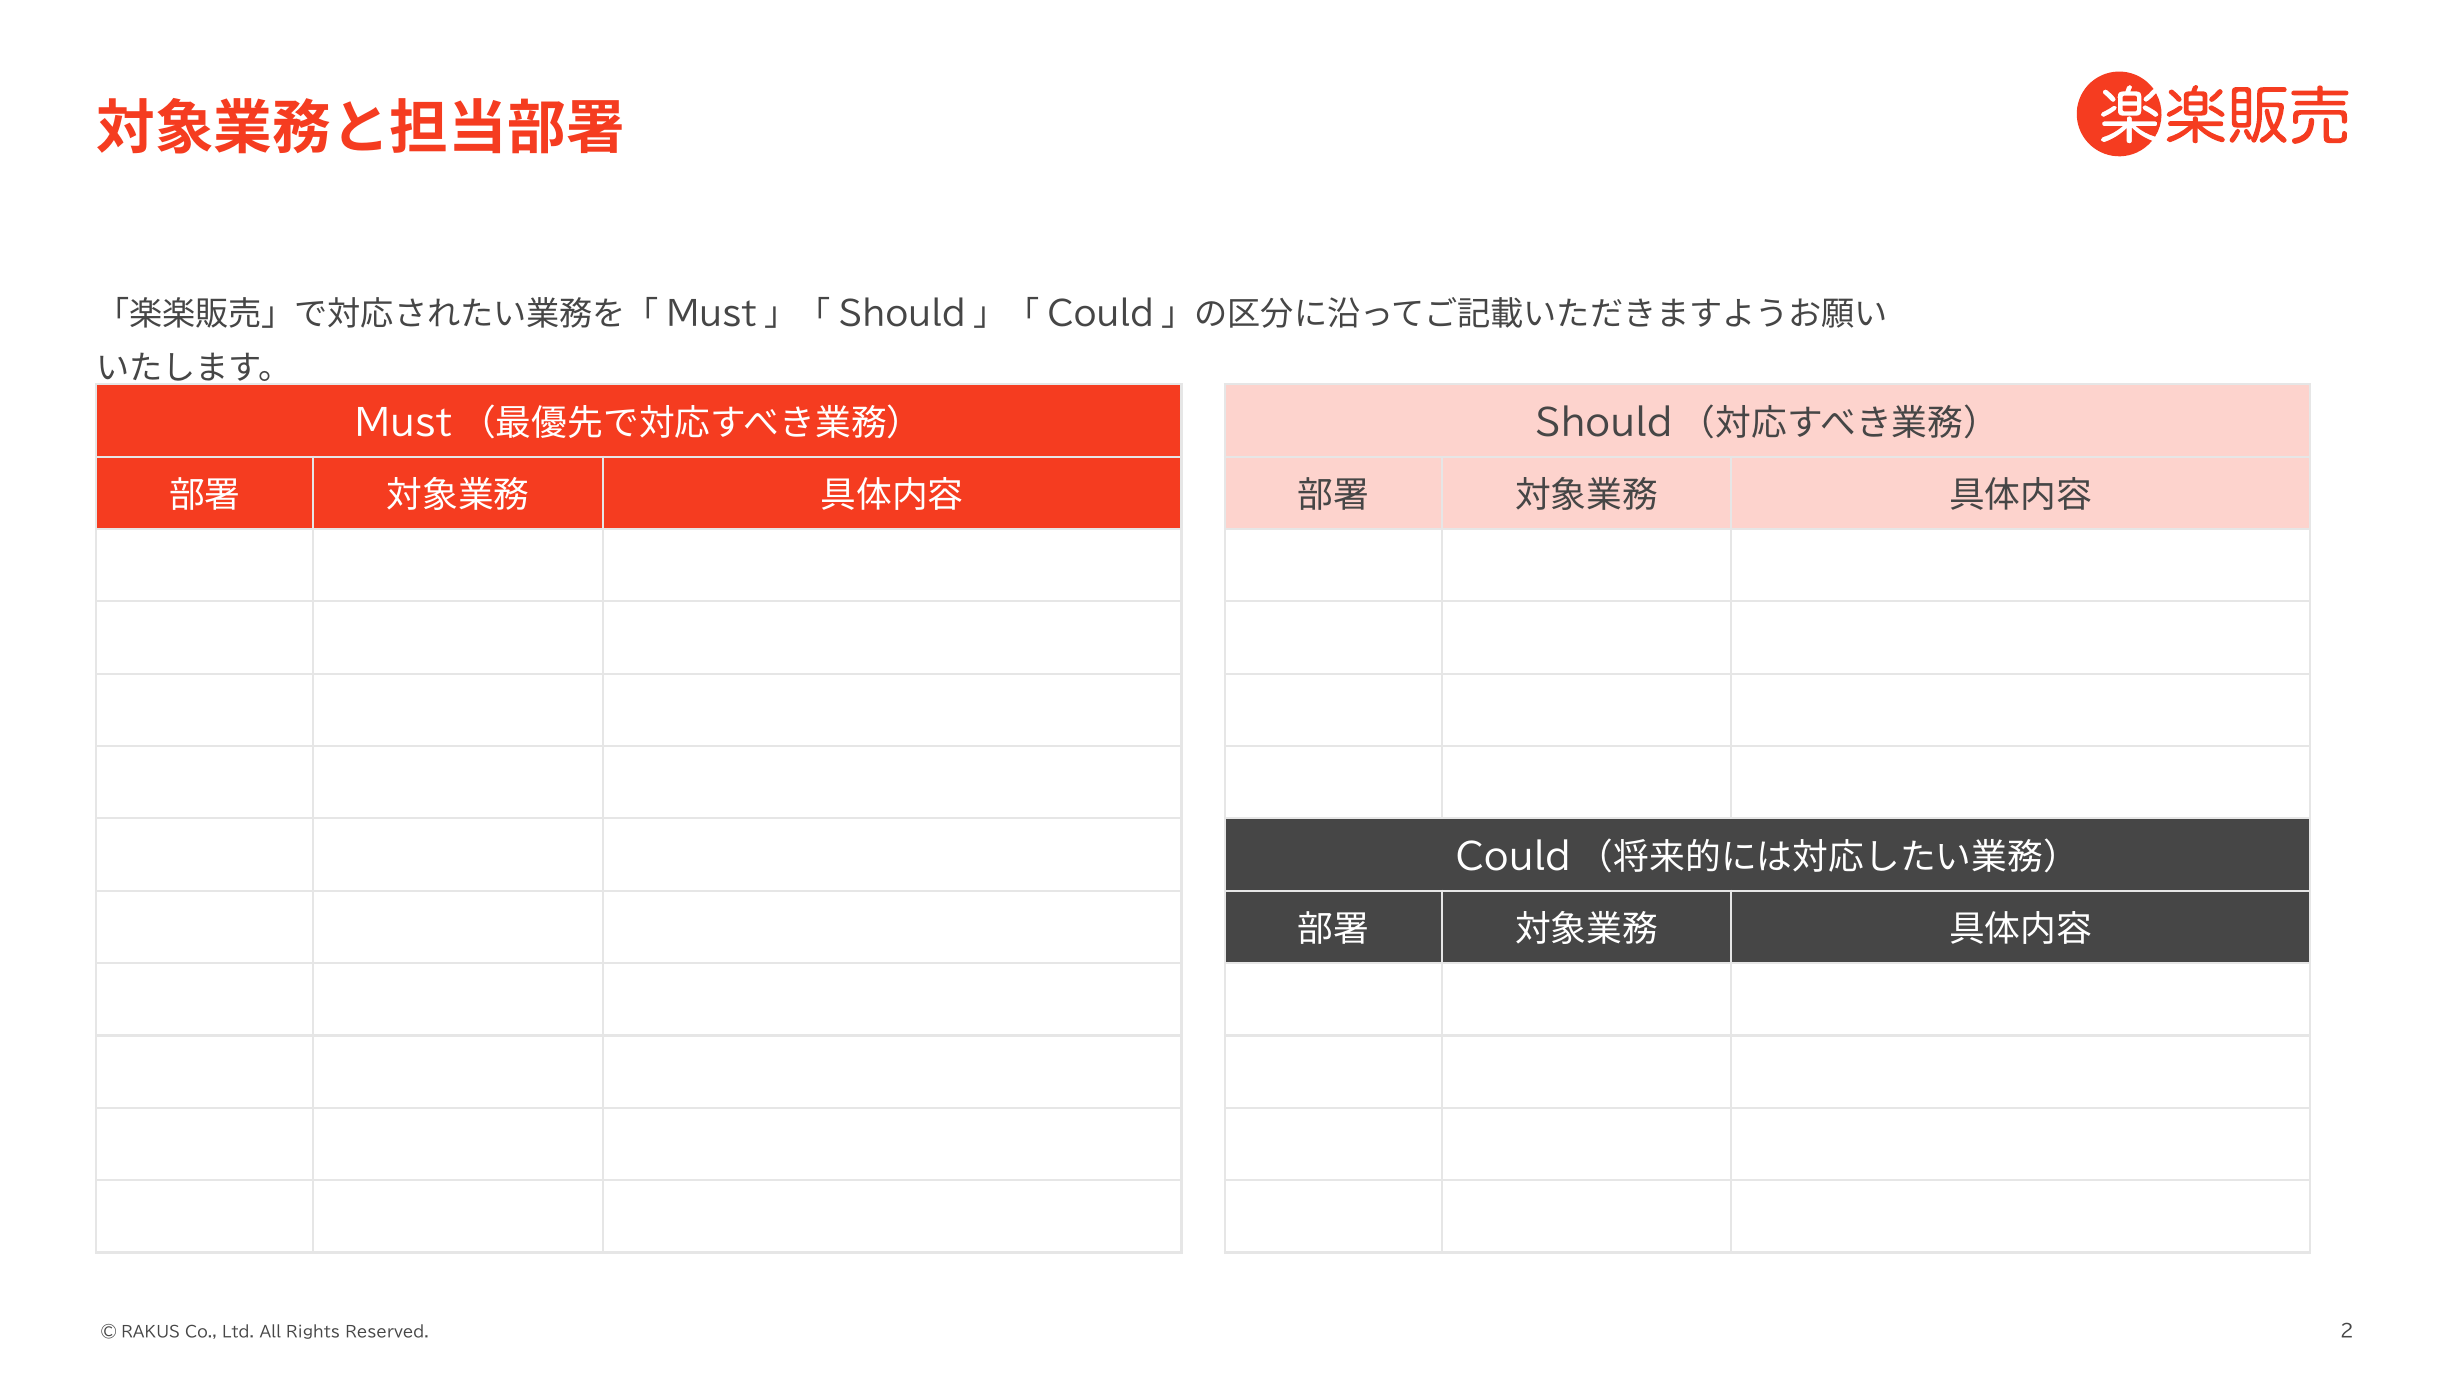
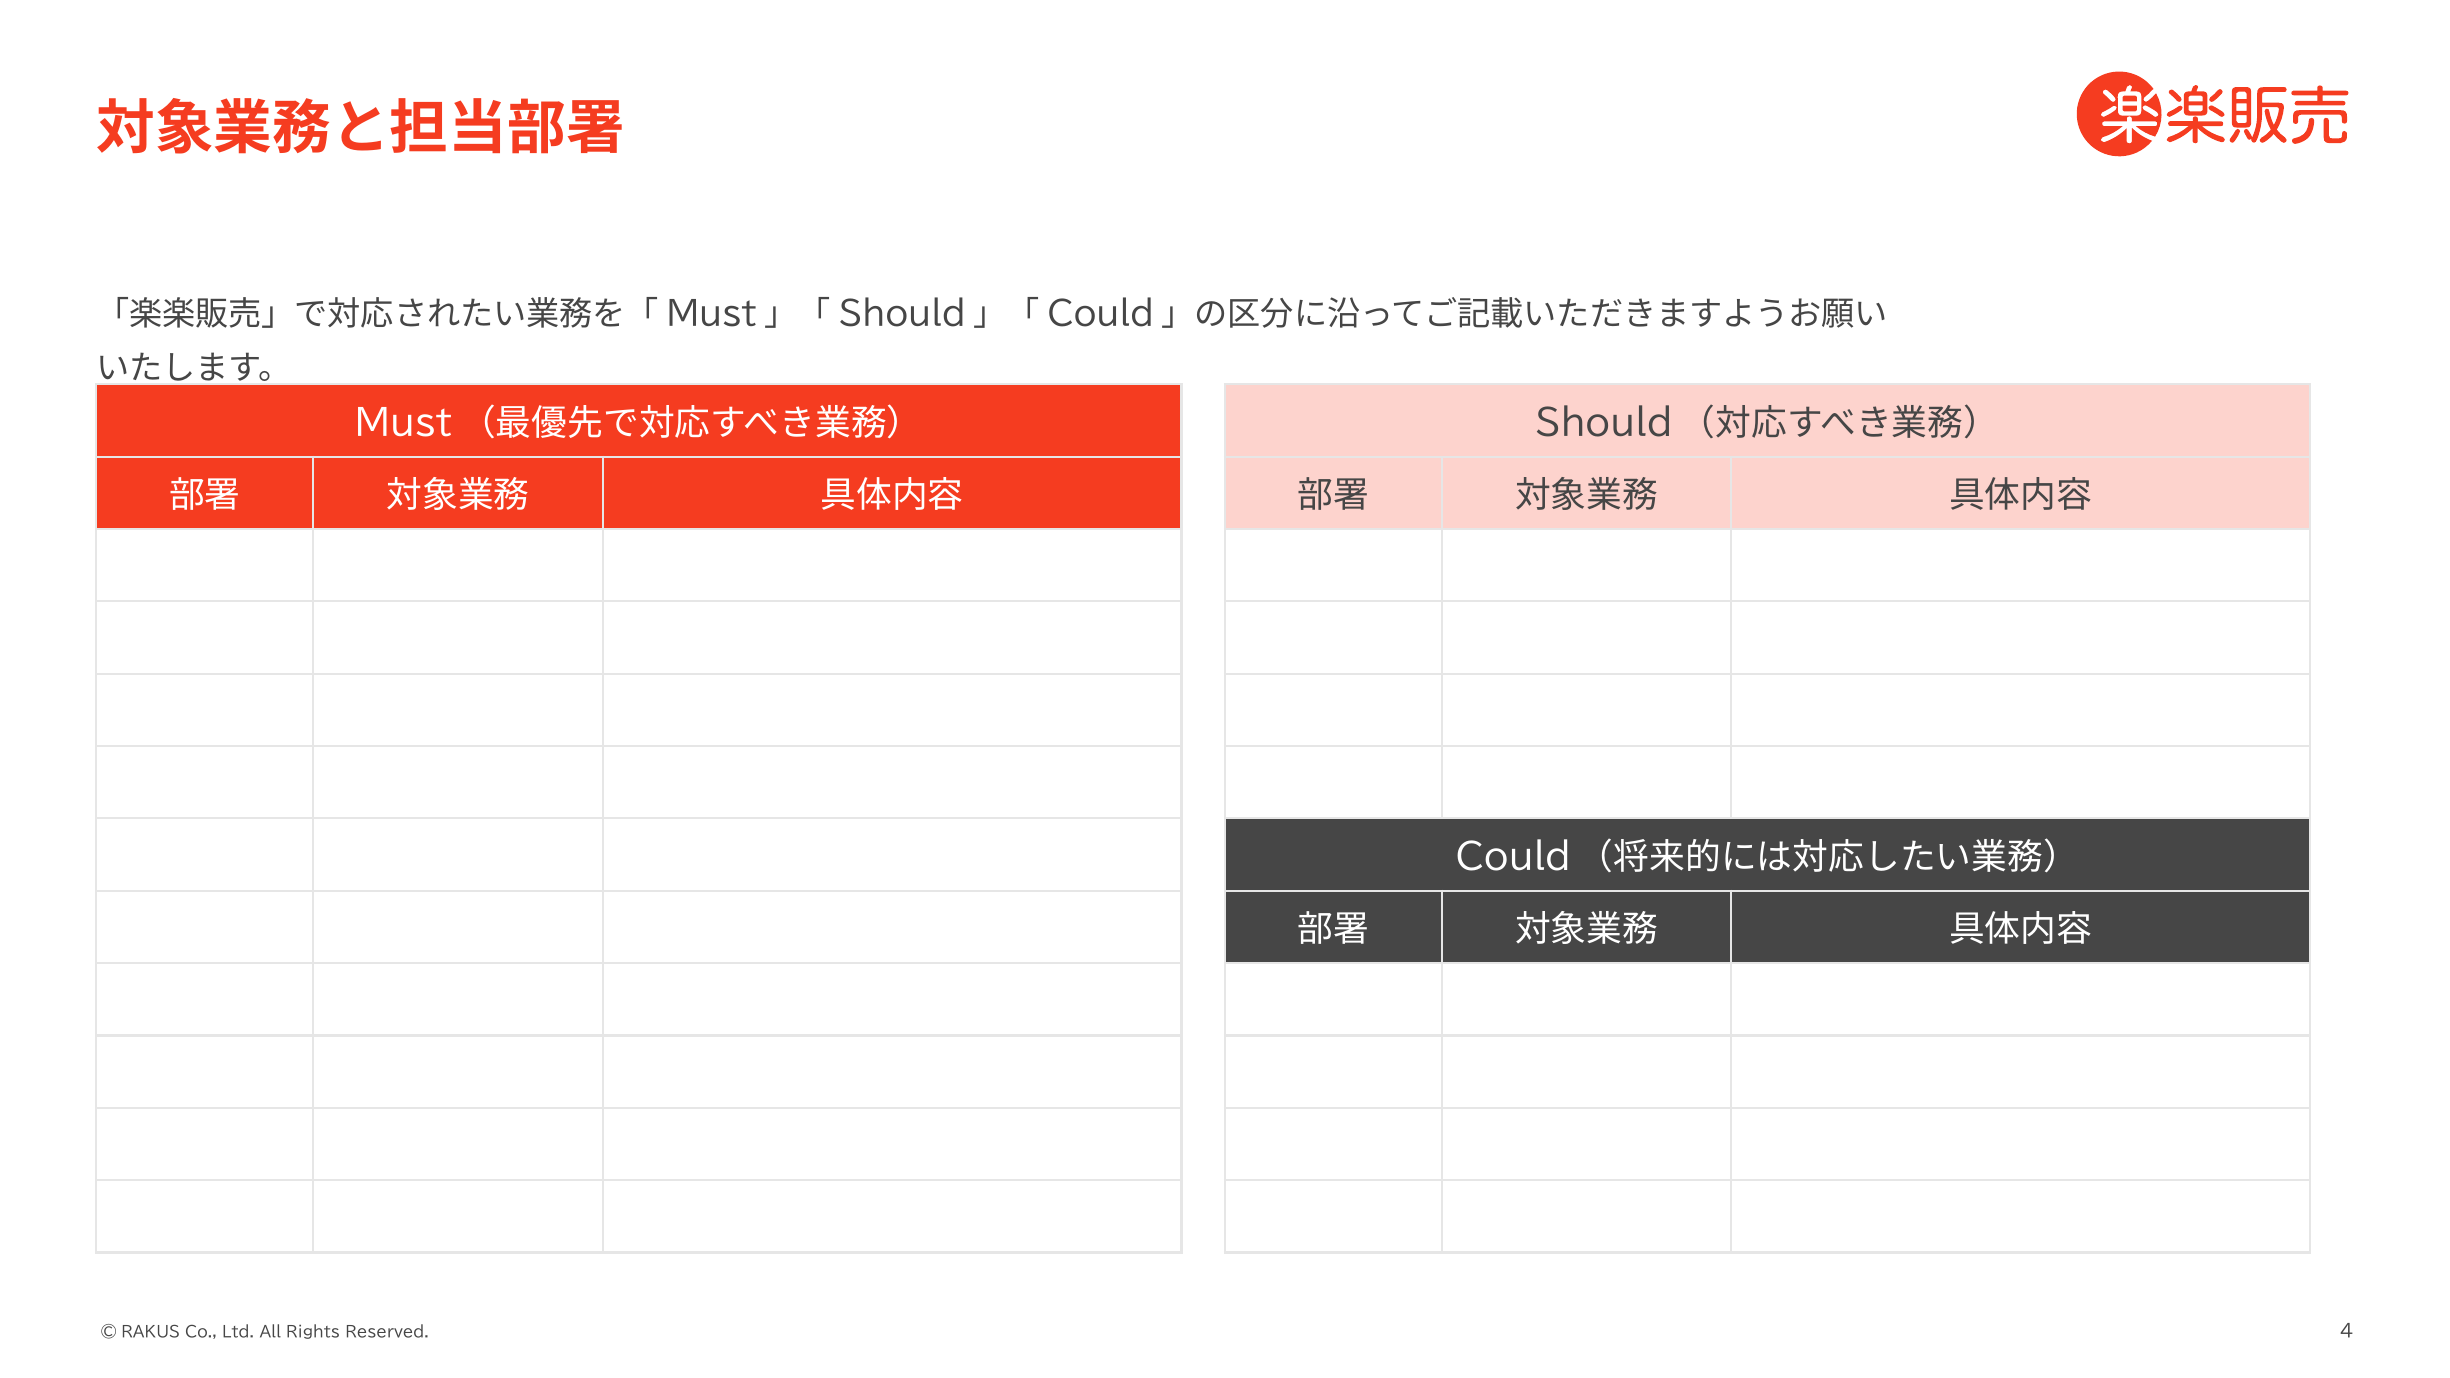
2: 2 -> 4
